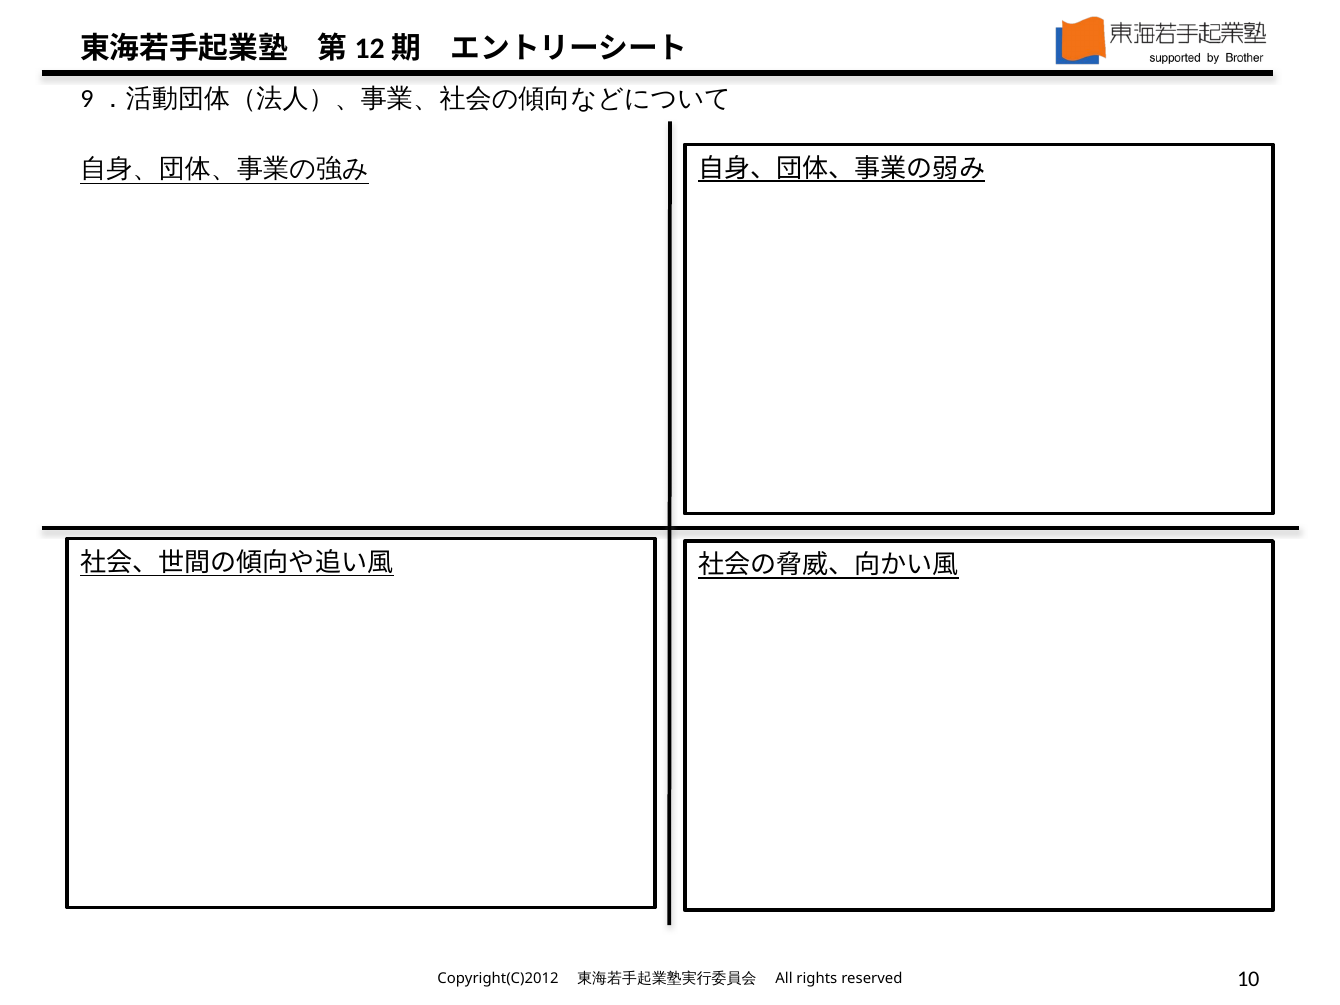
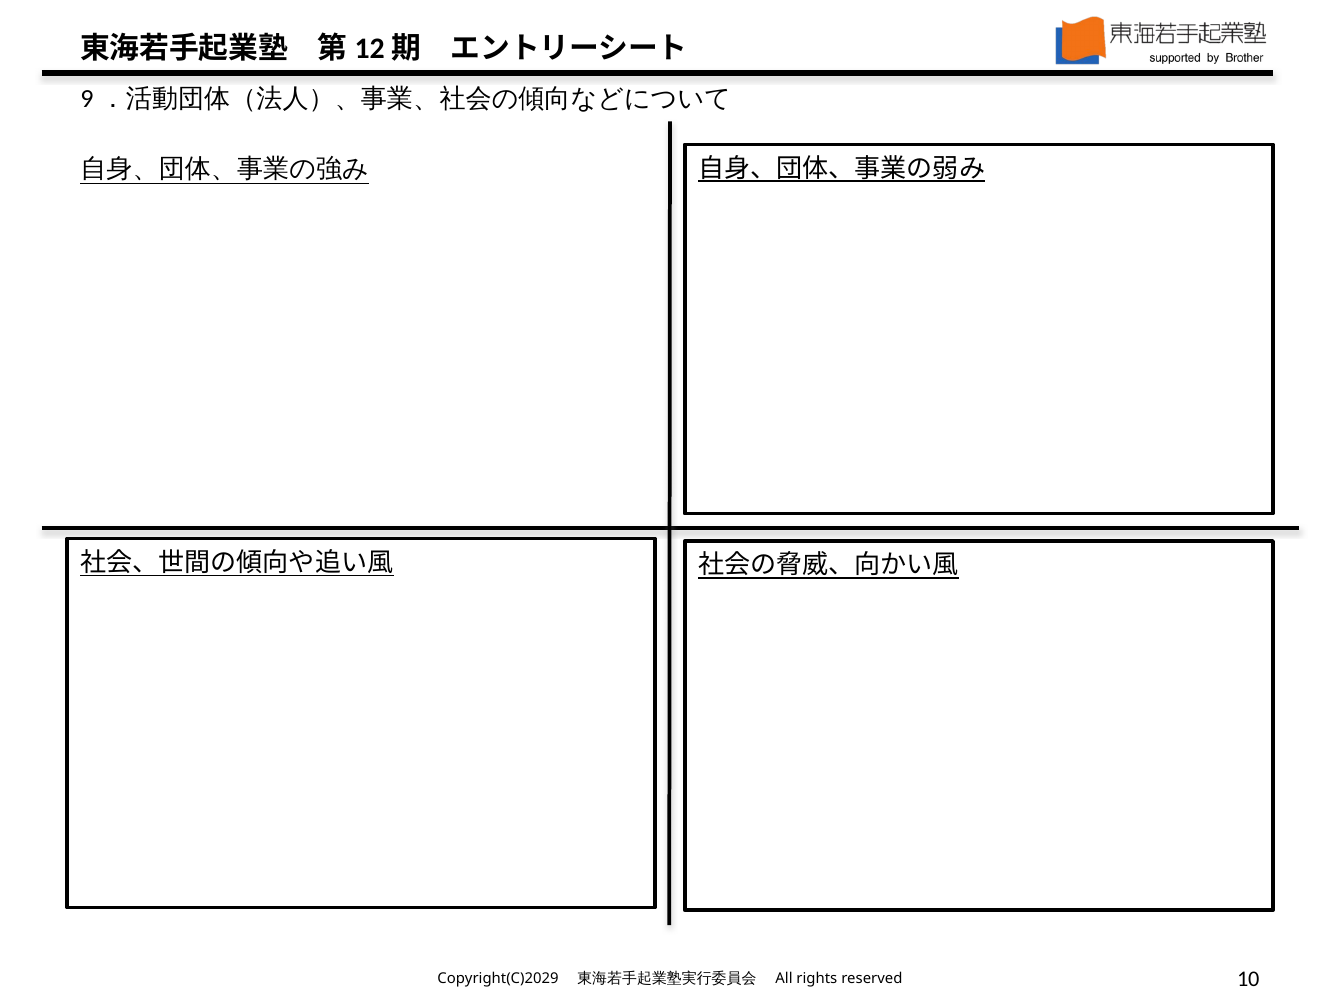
Copyright(C)2012: Copyright(C)2012 -> Copyright(C)2029
